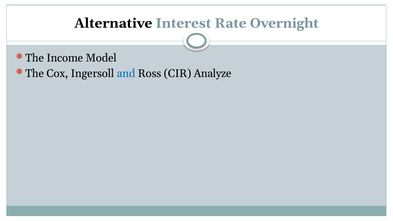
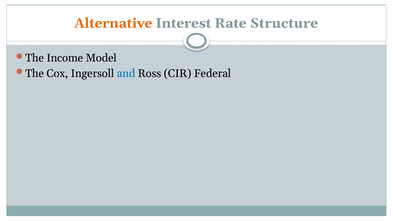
Alternative colour: black -> orange
Overnight: Overnight -> Structure
Analyze: Analyze -> Federal
